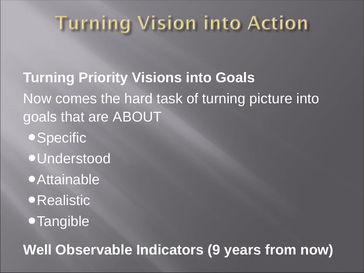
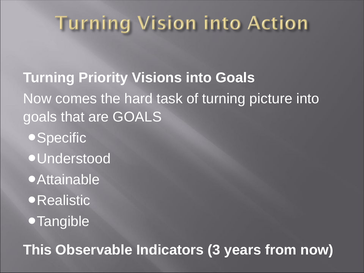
are ABOUT: ABOUT -> GOALS
Well: Well -> This
9: 9 -> 3
